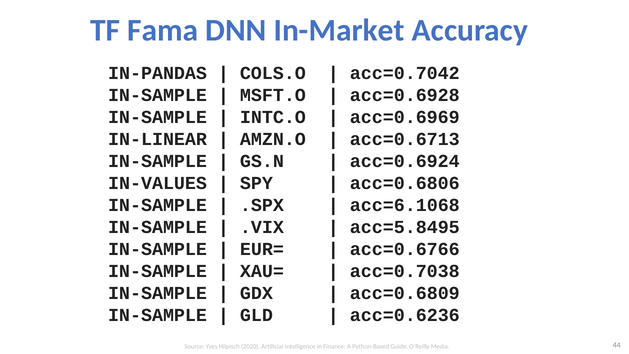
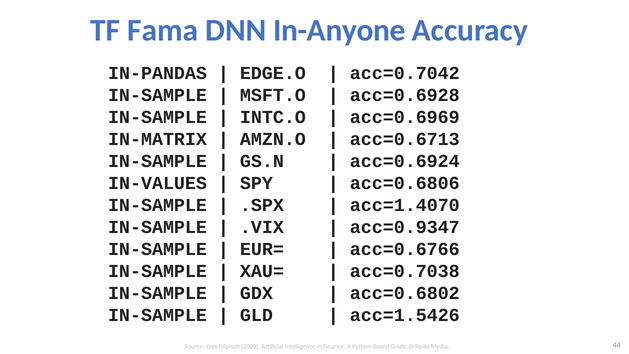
In-Market: In-Market -> In-Anyone
COLS.O: COLS.O -> EDGE.O
IN-LINEAR: IN-LINEAR -> IN-MATRIX
acc=6.1068: acc=6.1068 -> acc=1.4070
acc=5.8495: acc=5.8495 -> acc=0.9347
acc=0.6809: acc=0.6809 -> acc=0.6802
acc=0.6236: acc=0.6236 -> acc=1.5426
